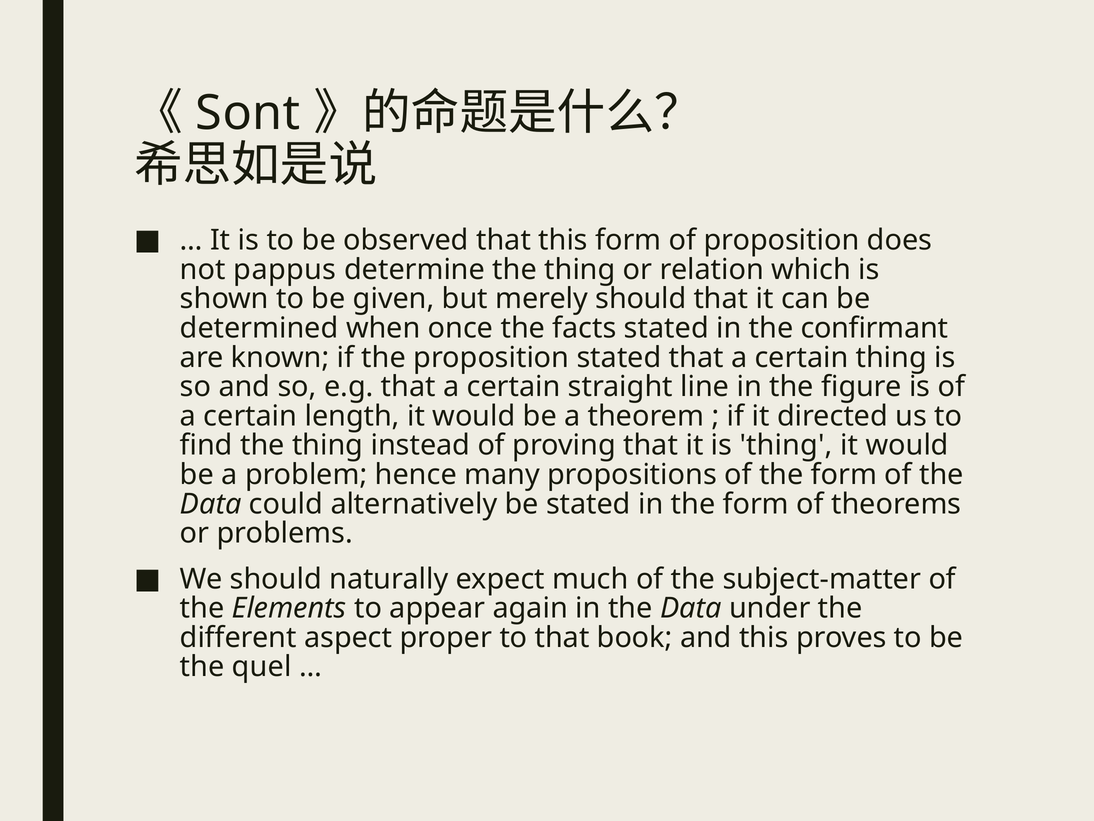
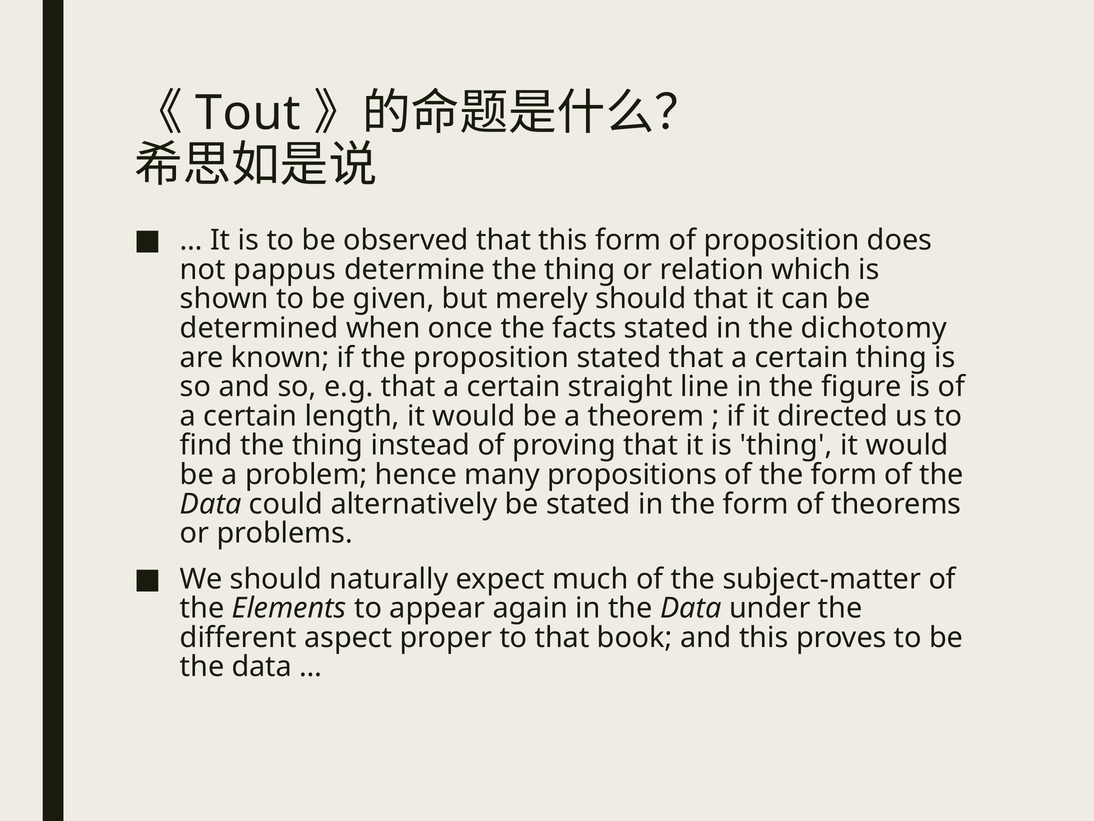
Sont: Sont -> Tout
confirmant: confirmant -> dichotomy
quel at (262, 667): quel -> data
